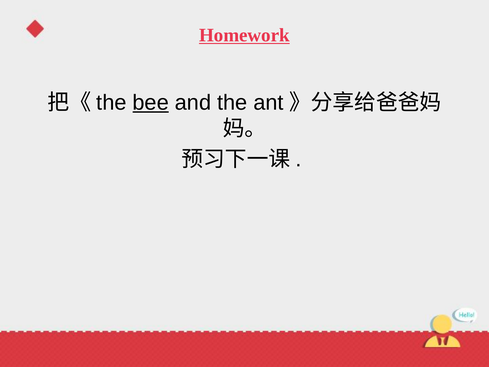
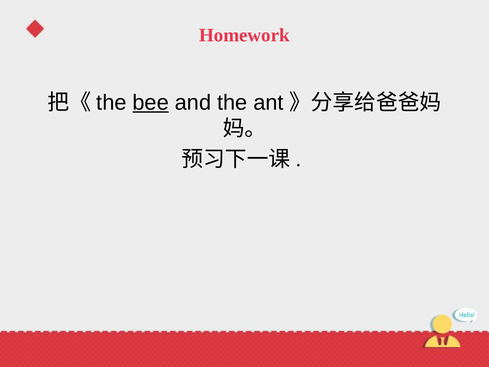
Homework underline: present -> none
